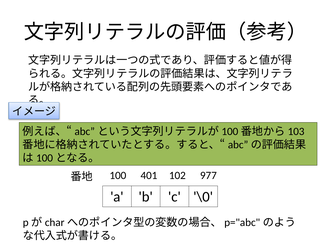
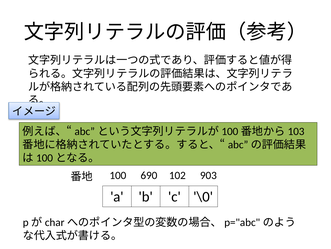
401: 401 -> 690
977: 977 -> 903
